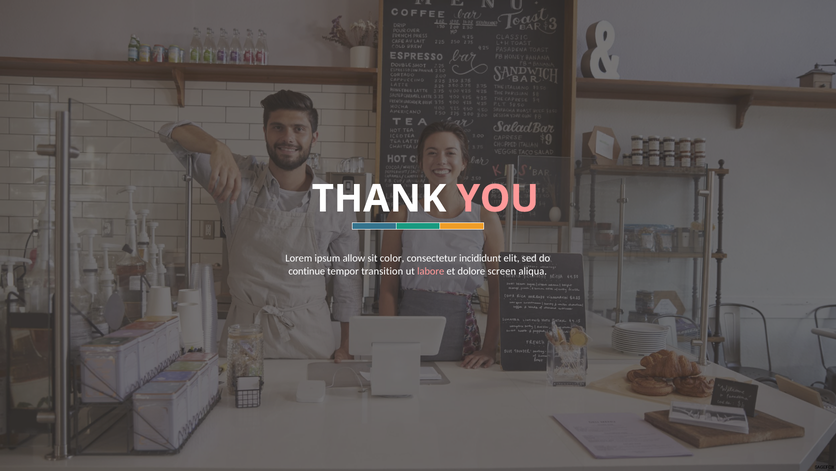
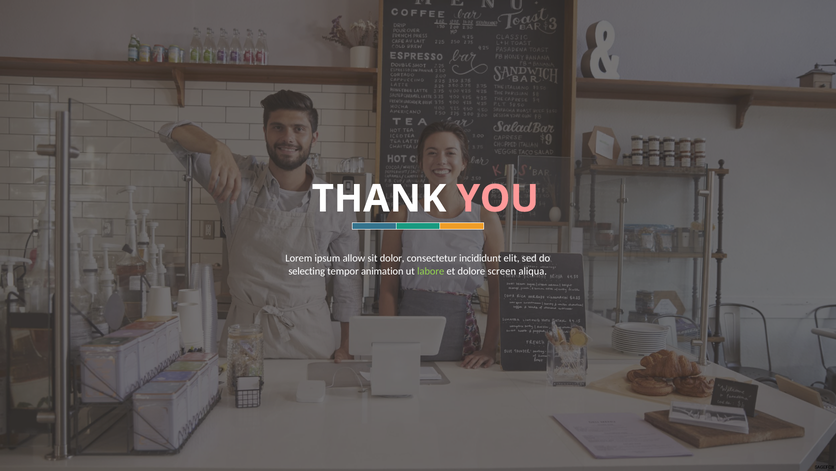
color: color -> dolor
continue: continue -> selecting
transition: transition -> animation
labore colour: pink -> light green
